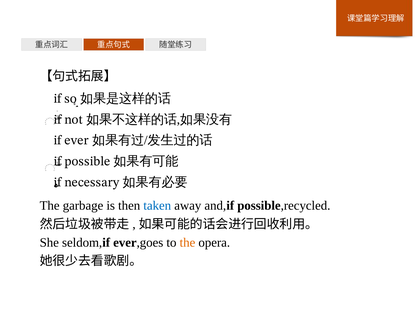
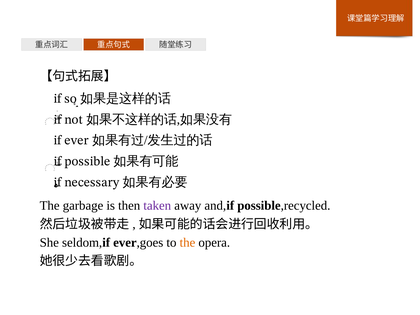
taken colour: blue -> purple
